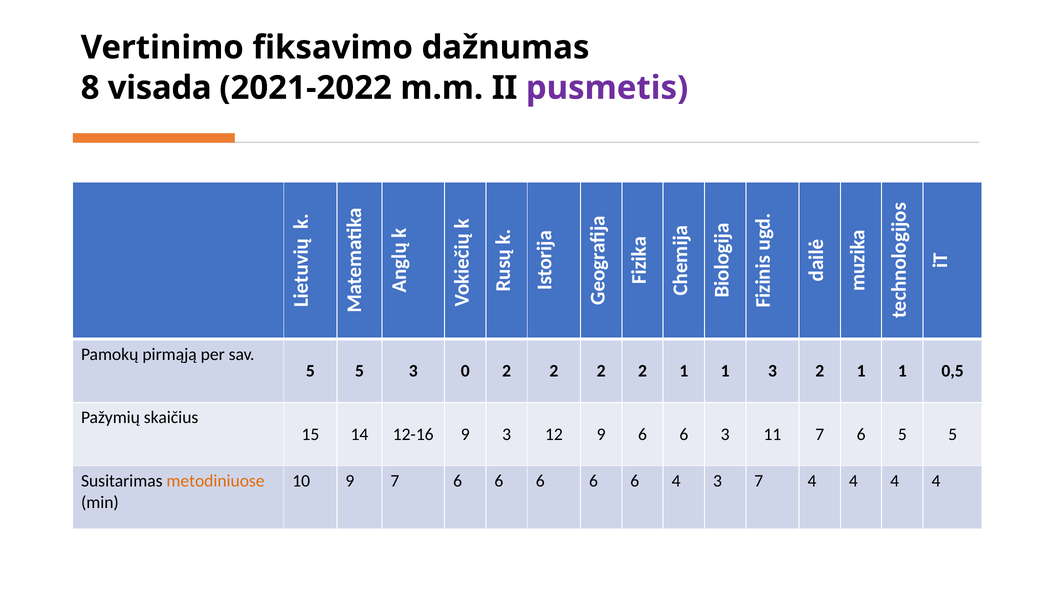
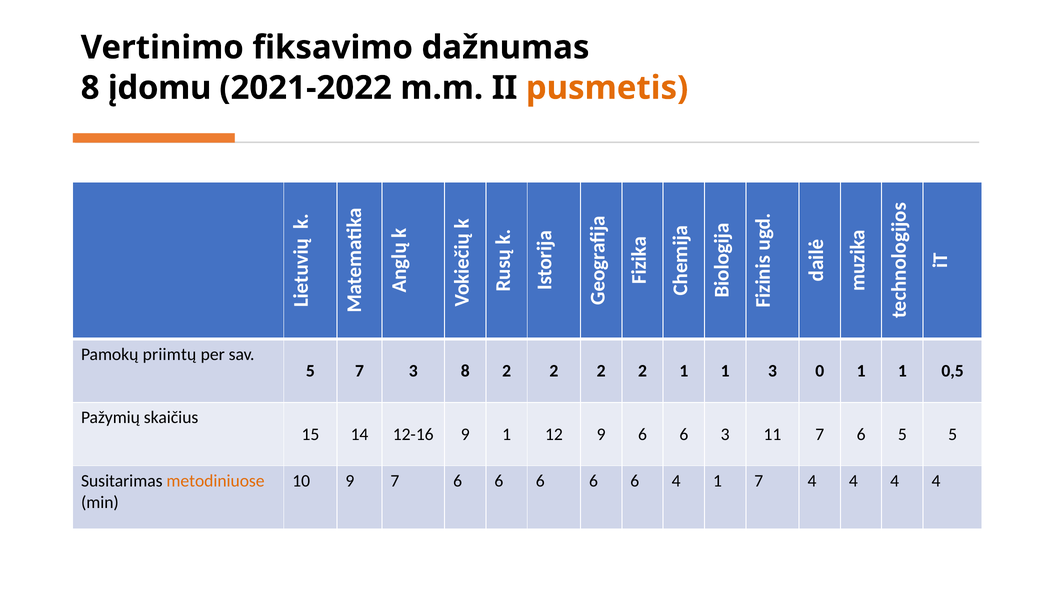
visada: visada -> įdomu
pusmetis colour: purple -> orange
pirmąją: pirmąją -> priimtų
5 at (359, 371): 5 -> 7
3 0: 0 -> 8
3 2: 2 -> 0
9 3: 3 -> 1
4 3: 3 -> 1
